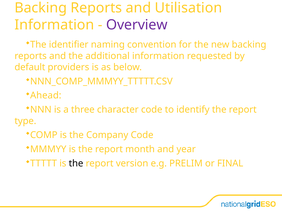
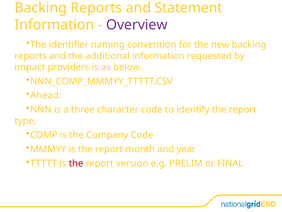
Utilisation: Utilisation -> Statement
default: default -> impact
the at (76, 163) colour: black -> red
